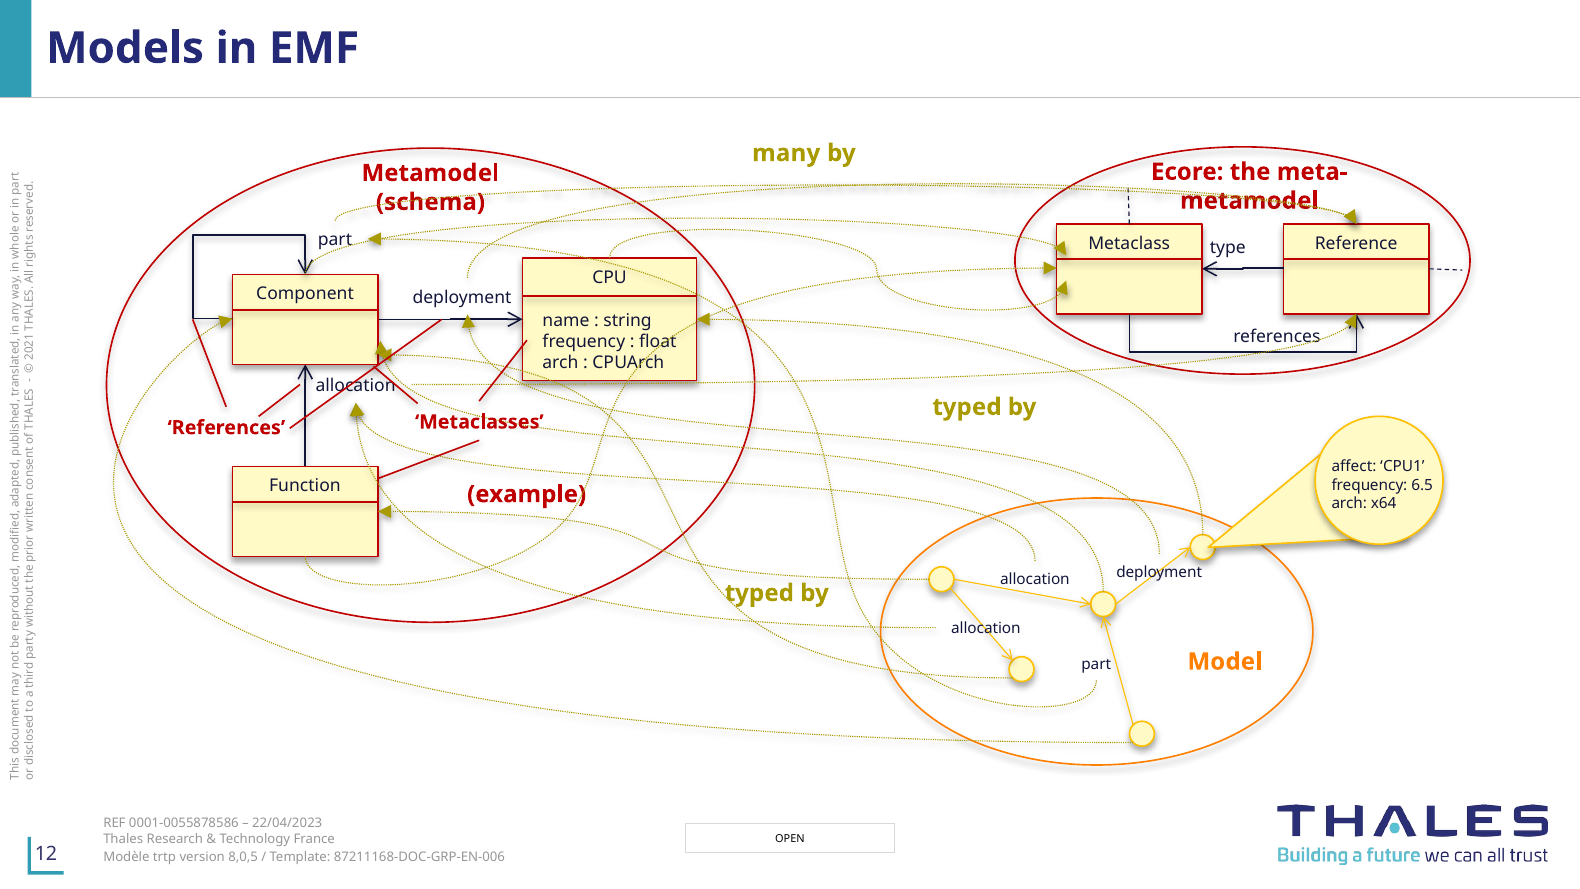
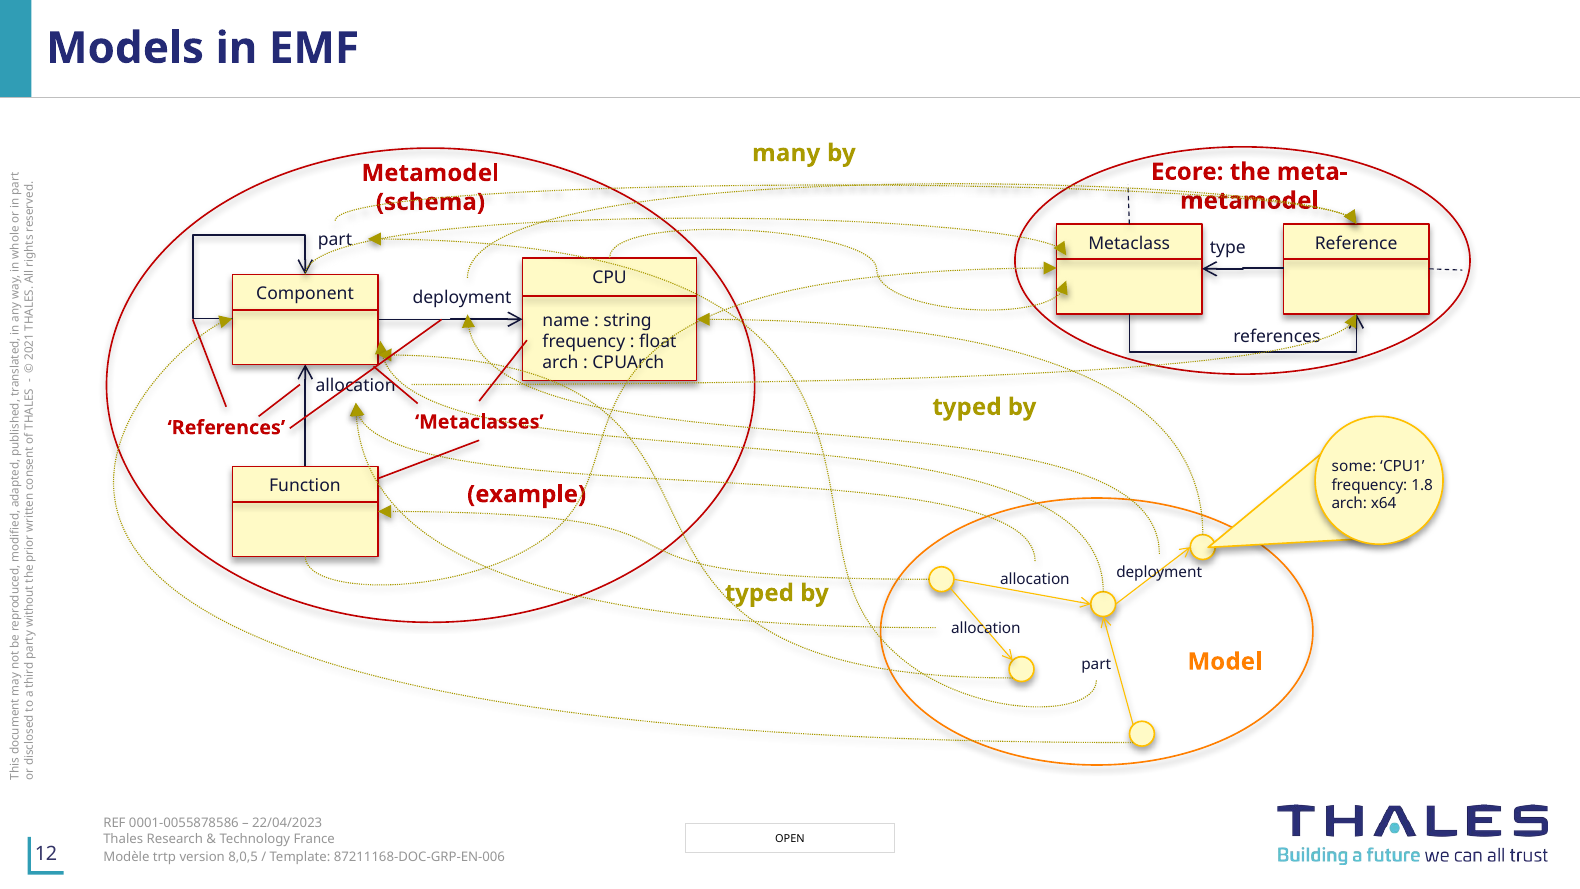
affect: affect -> some
6.5: 6.5 -> 1.8
